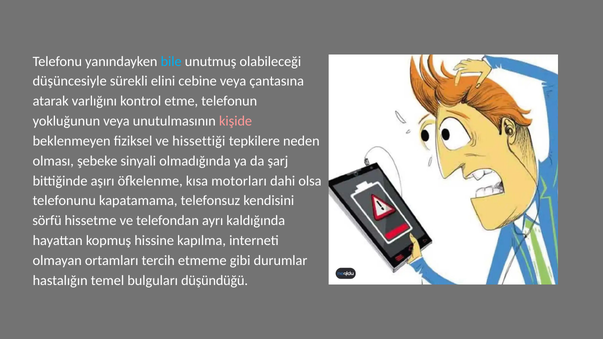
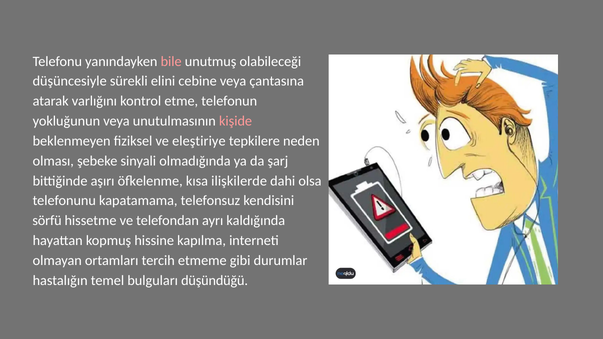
bile colour: light blue -> pink
hissettiği: hissettiği -> eleştiriye
motorları: motorları -> ilişkilerde
